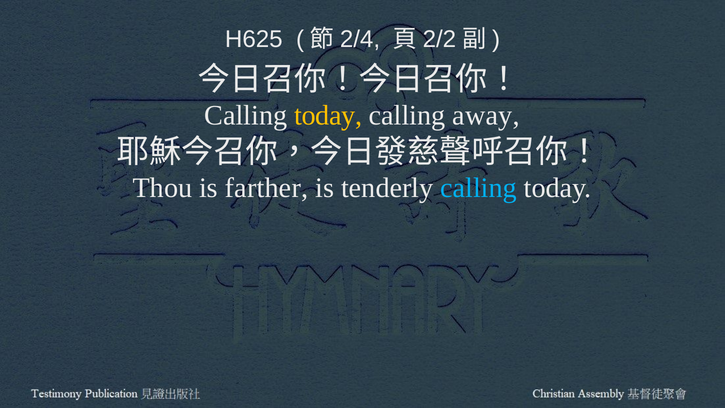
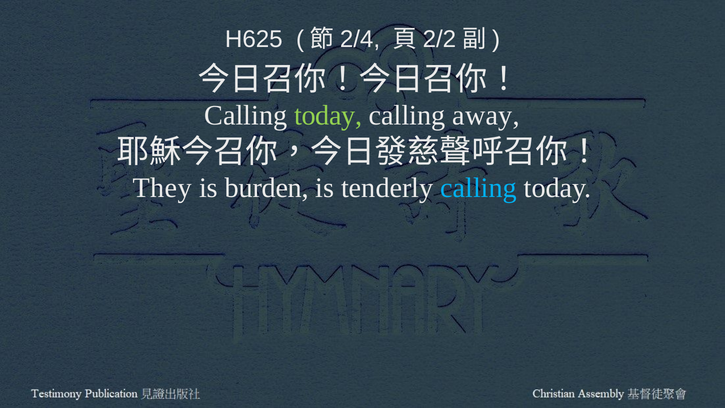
today at (328, 116) colour: yellow -> light green
Thou: Thou -> They
farther: farther -> burden
